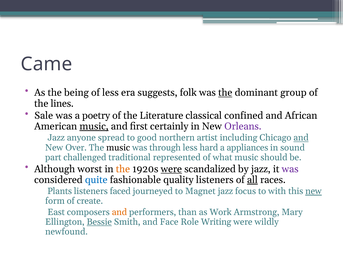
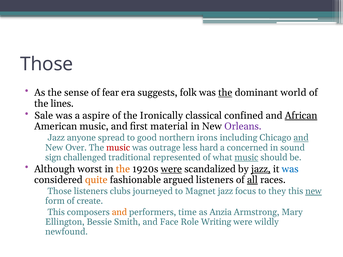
Came at (47, 64): Came -> Those
being: being -> sense
of less: less -> fear
group: group -> world
poetry: poetry -> aspire
Literature: Literature -> Ironically
African underline: none -> present
music at (94, 126) underline: present -> none
certainly: certainly -> material
artist: artist -> irons
music at (118, 148) colour: black -> red
through: through -> outrage
appliances: appliances -> concerned
part: part -> sign
music at (246, 157) underline: none -> present
jazz at (261, 169) underline: none -> present
was at (290, 169) colour: purple -> blue
quite colour: blue -> orange
quality: quality -> argued
Plants at (60, 191): Plants -> Those
faced: faced -> clubs
with: with -> they
East at (56, 212): East -> This
than: than -> time
Work: Work -> Anzia
Bessie underline: present -> none
